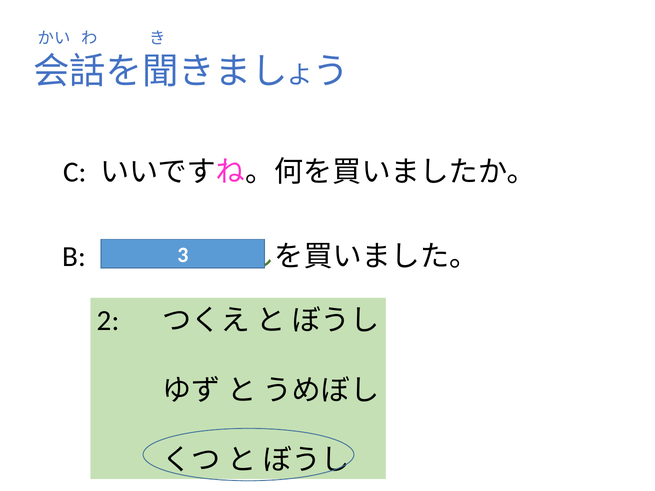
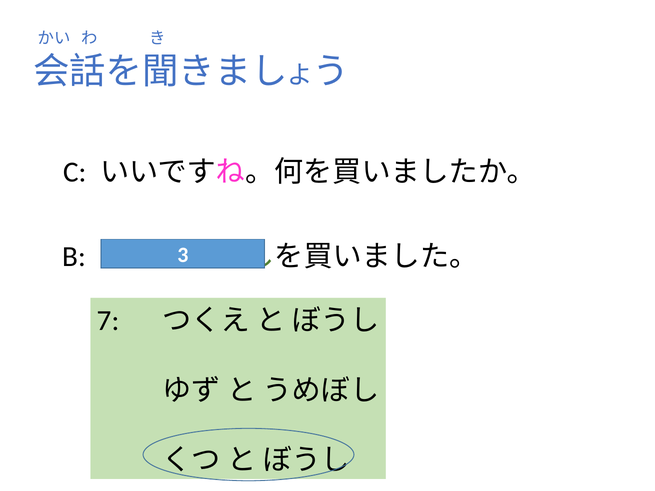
2: 2 -> 7
